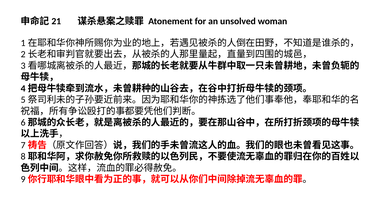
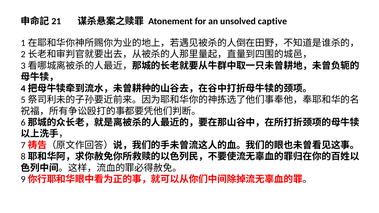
woman: woman -> captive
